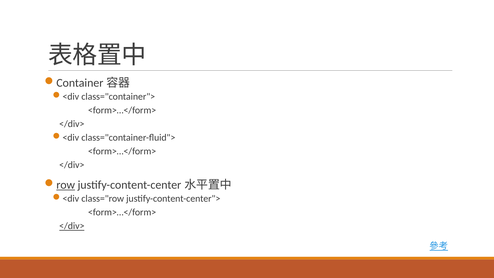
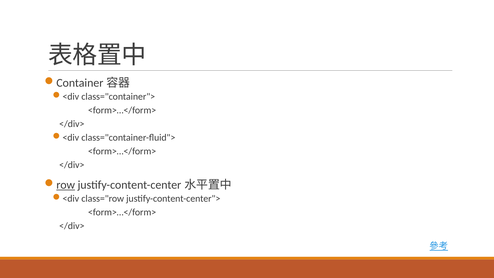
</div> at (72, 226) underline: present -> none
